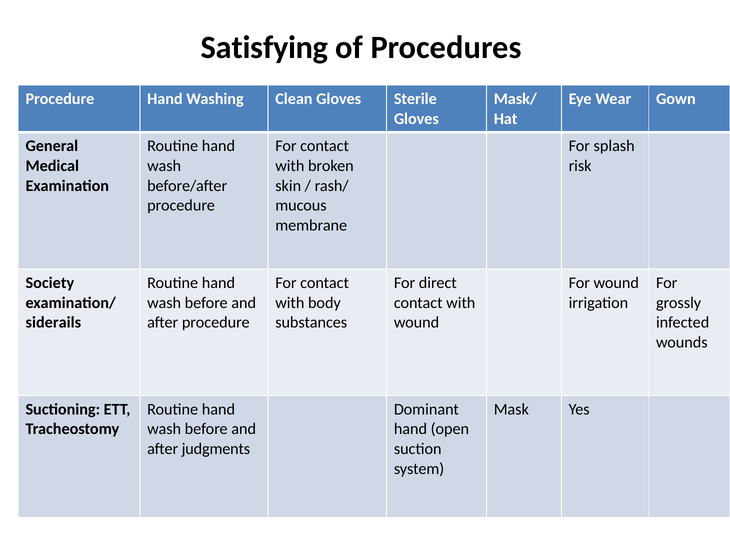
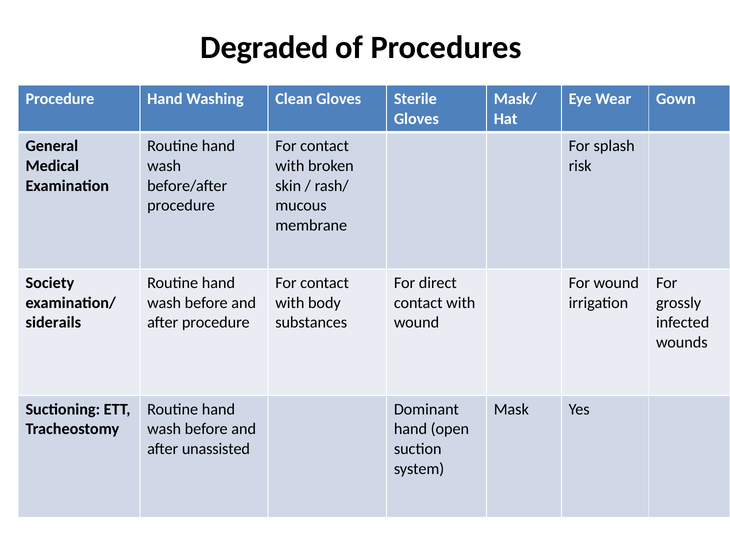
Satisfying: Satisfying -> Degraded
judgments: judgments -> unassisted
